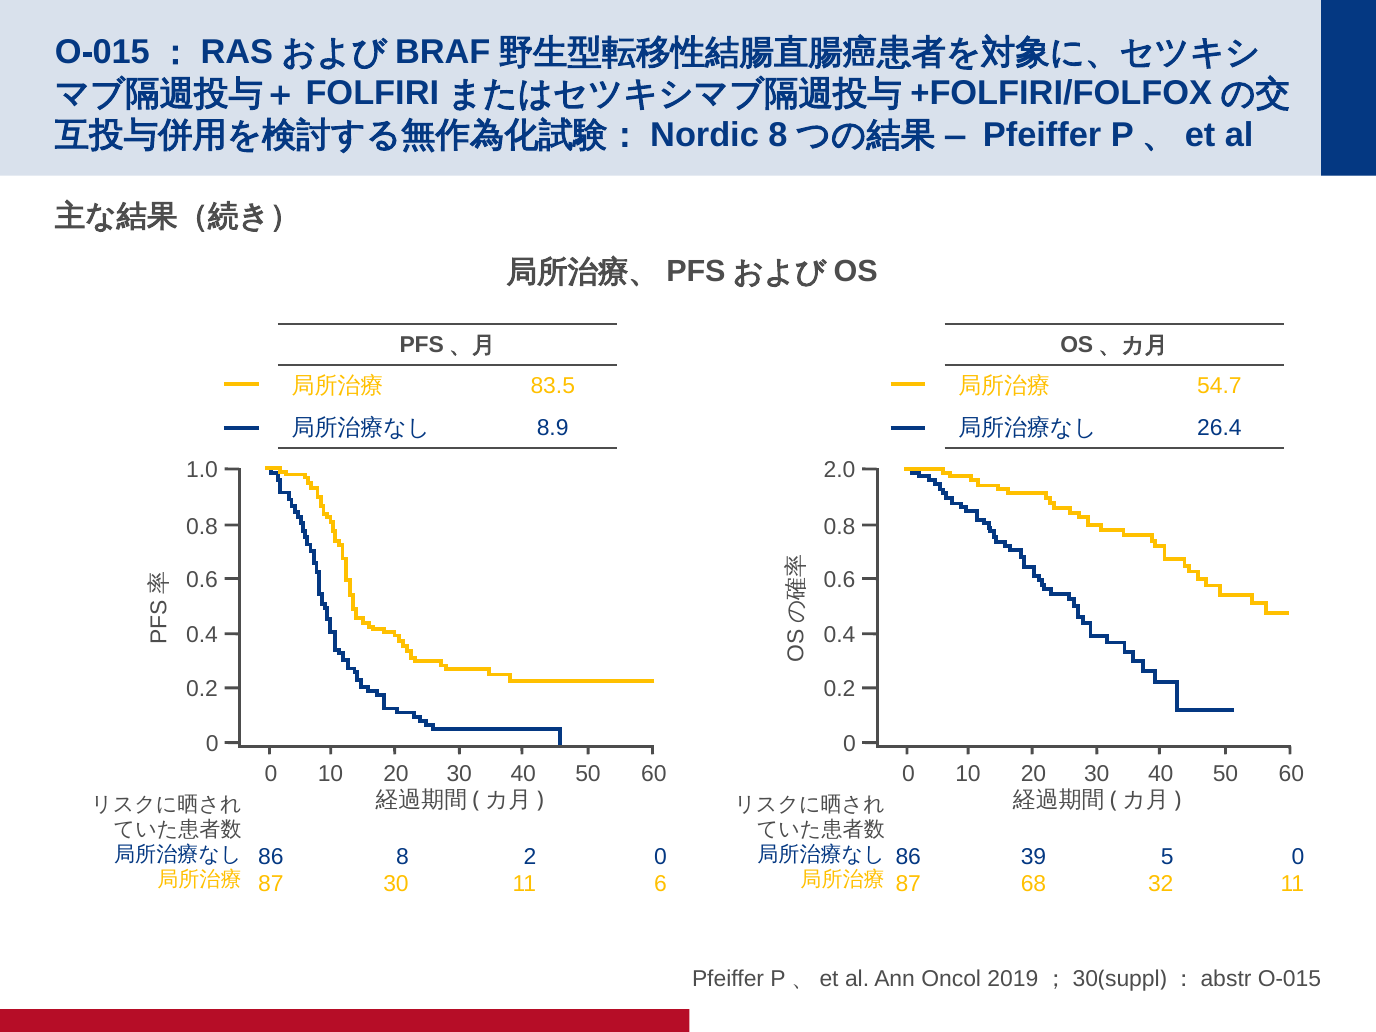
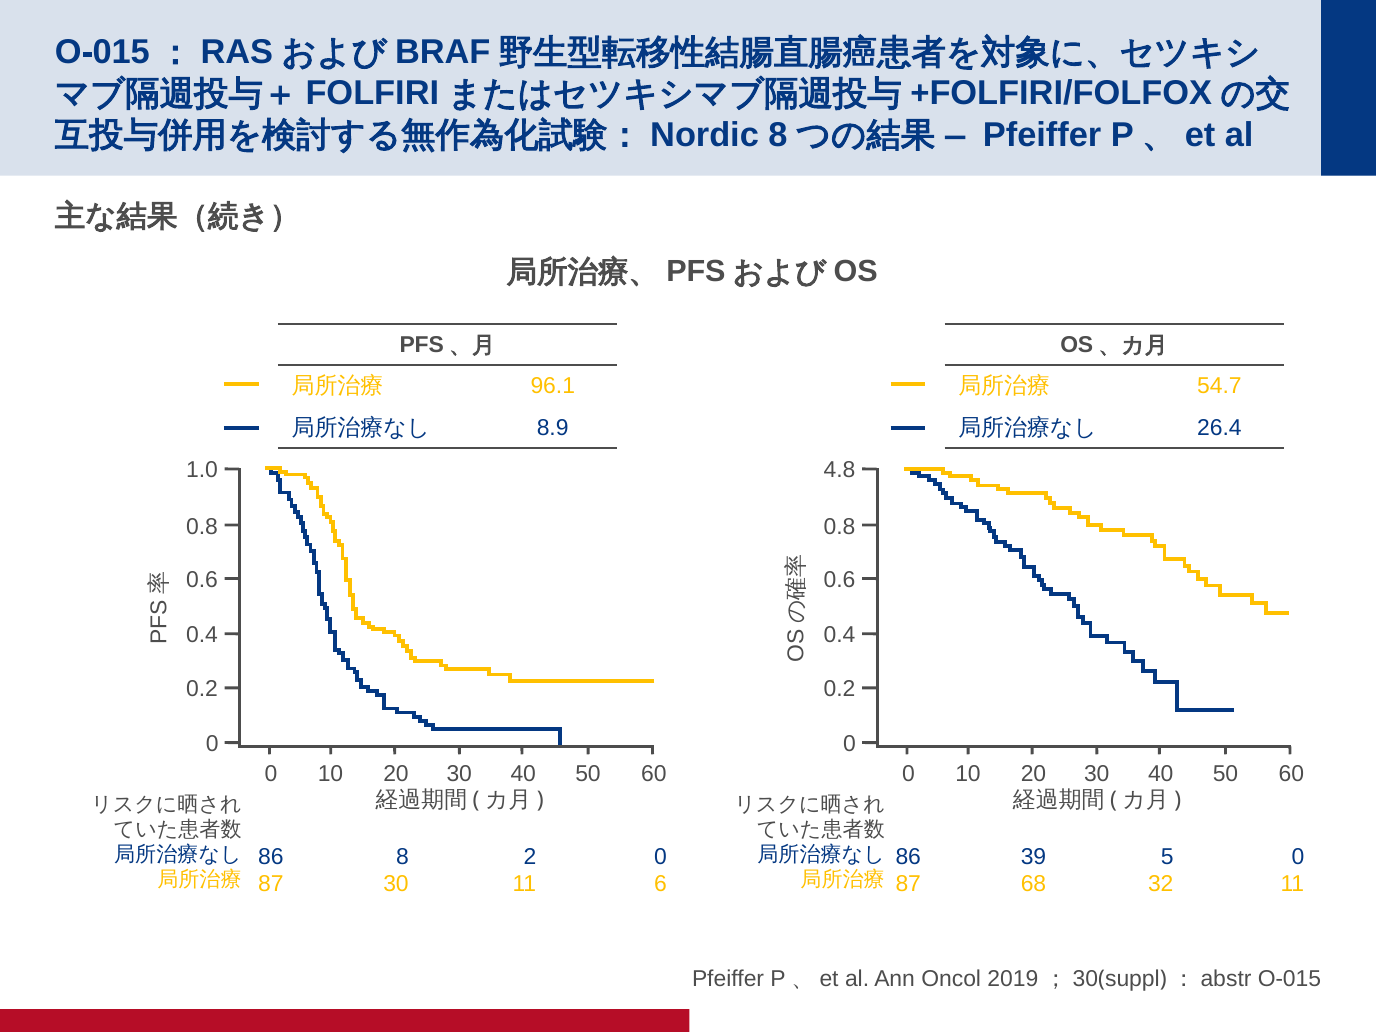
83.5: 83.5 -> 96.1
2.0: 2.0 -> 4.8
